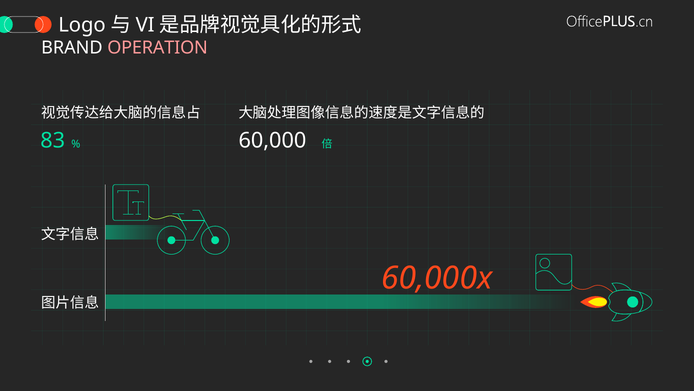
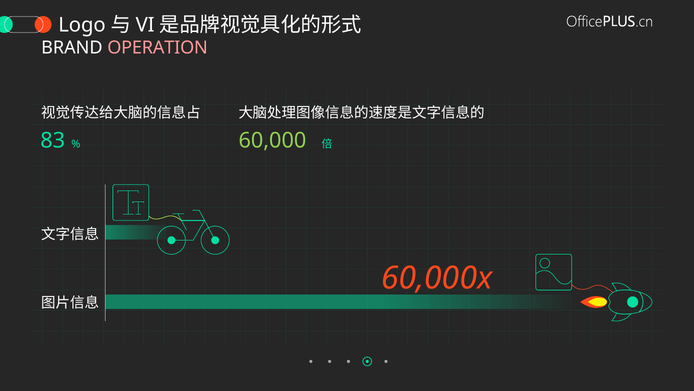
60,000 colour: white -> light green
